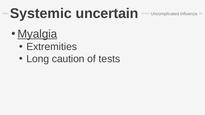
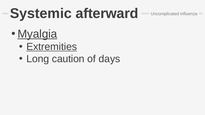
uncertain: uncertain -> afterward
Extremities underline: none -> present
tests: tests -> days
